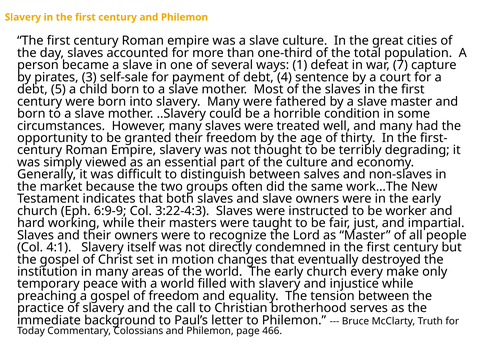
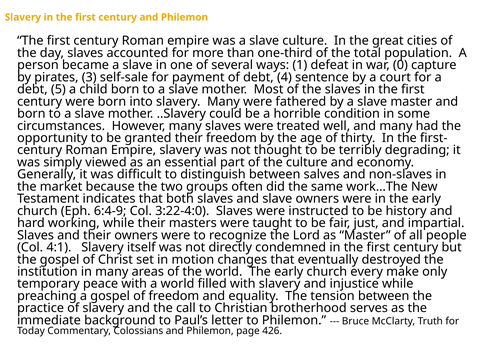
7: 7 -> 0
6:9-9: 6:9-9 -> 6:4-9
3:22-4:3: 3:22-4:3 -> 3:22-4:0
worker: worker -> history
466: 466 -> 426
